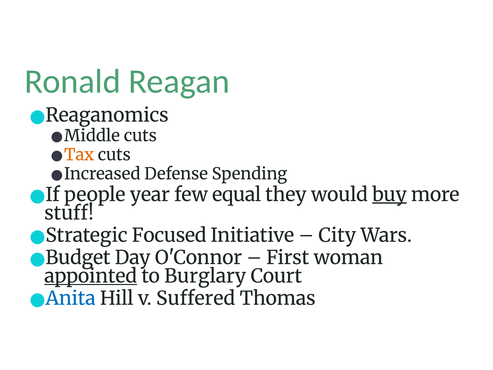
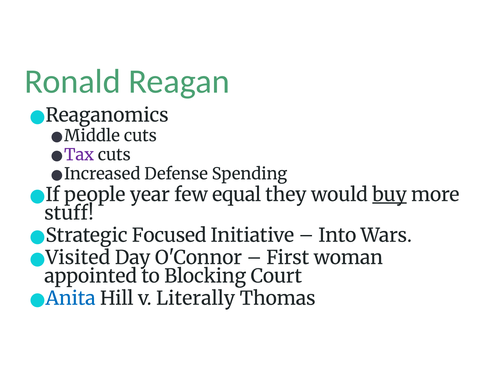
Tax colour: orange -> purple
City: City -> Into
Budget: Budget -> Visited
appointed underline: present -> none
Burglary: Burglary -> Blocking
Suffered: Suffered -> Literally
